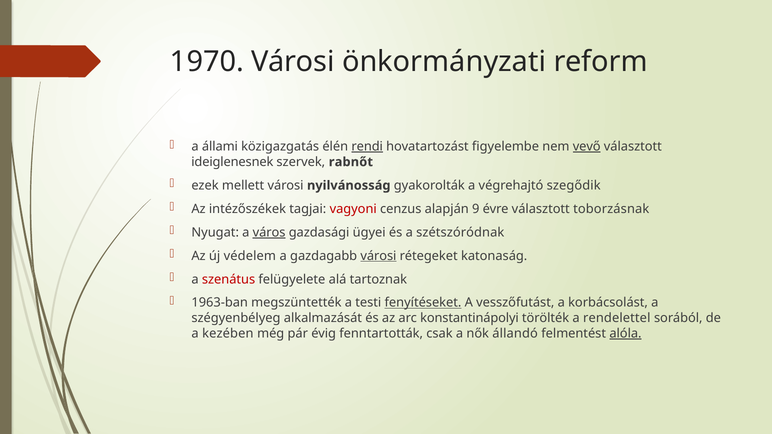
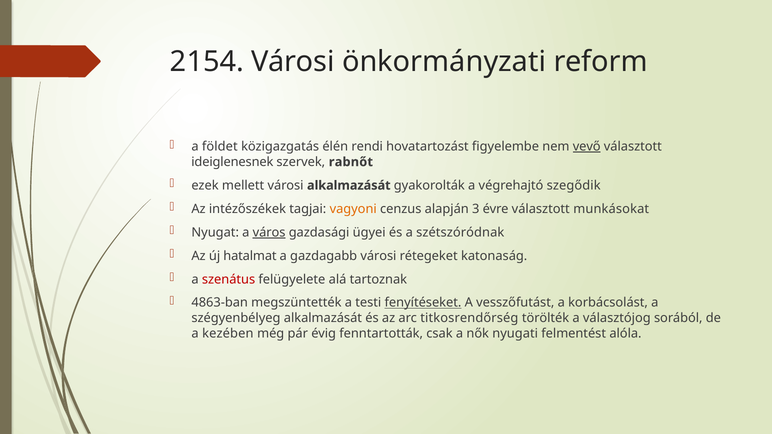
1970: 1970 -> 2154
állami: állami -> földet
rendi underline: present -> none
városi nyilvánosság: nyilvánosság -> alkalmazását
vagyoni colour: red -> orange
9: 9 -> 3
toborzásnak: toborzásnak -> munkásokat
védelem: védelem -> hatalmat
városi at (378, 256) underline: present -> none
1963-ban: 1963-ban -> 4863-ban
konstantinápolyi: konstantinápolyi -> titkosrendőrség
rendelettel: rendelettel -> választójog
állandó: állandó -> nyugati
alóla underline: present -> none
